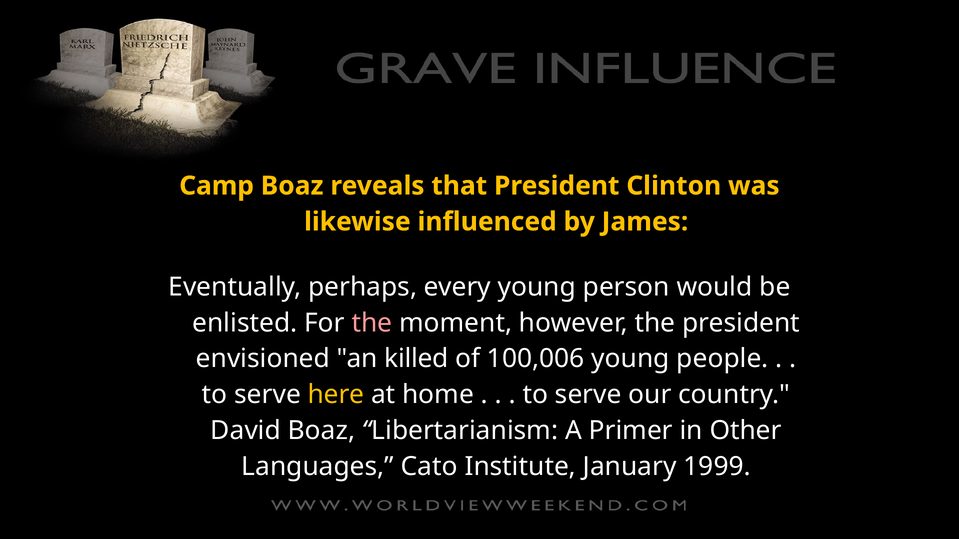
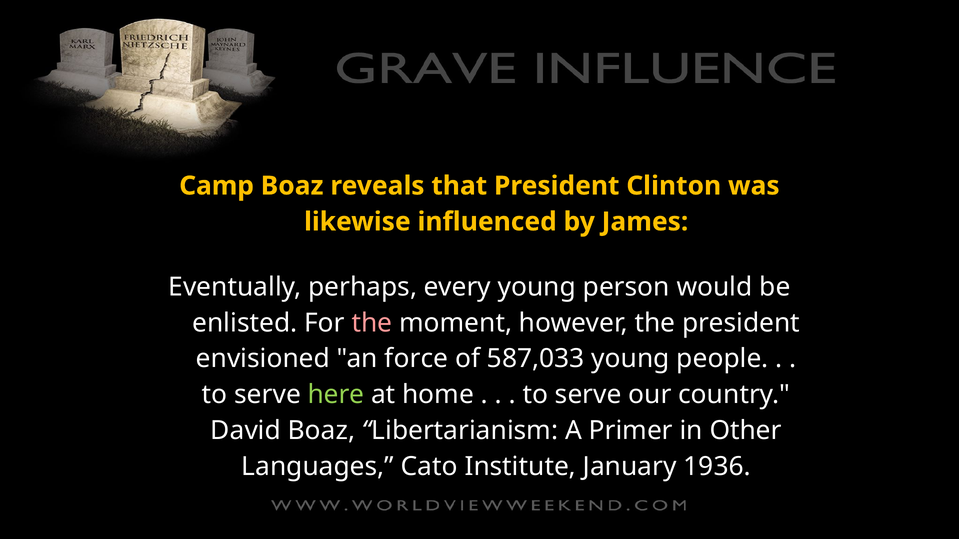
killed: killed -> force
100,006: 100,006 -> 587,033
here colour: yellow -> light green
1999: 1999 -> 1936
